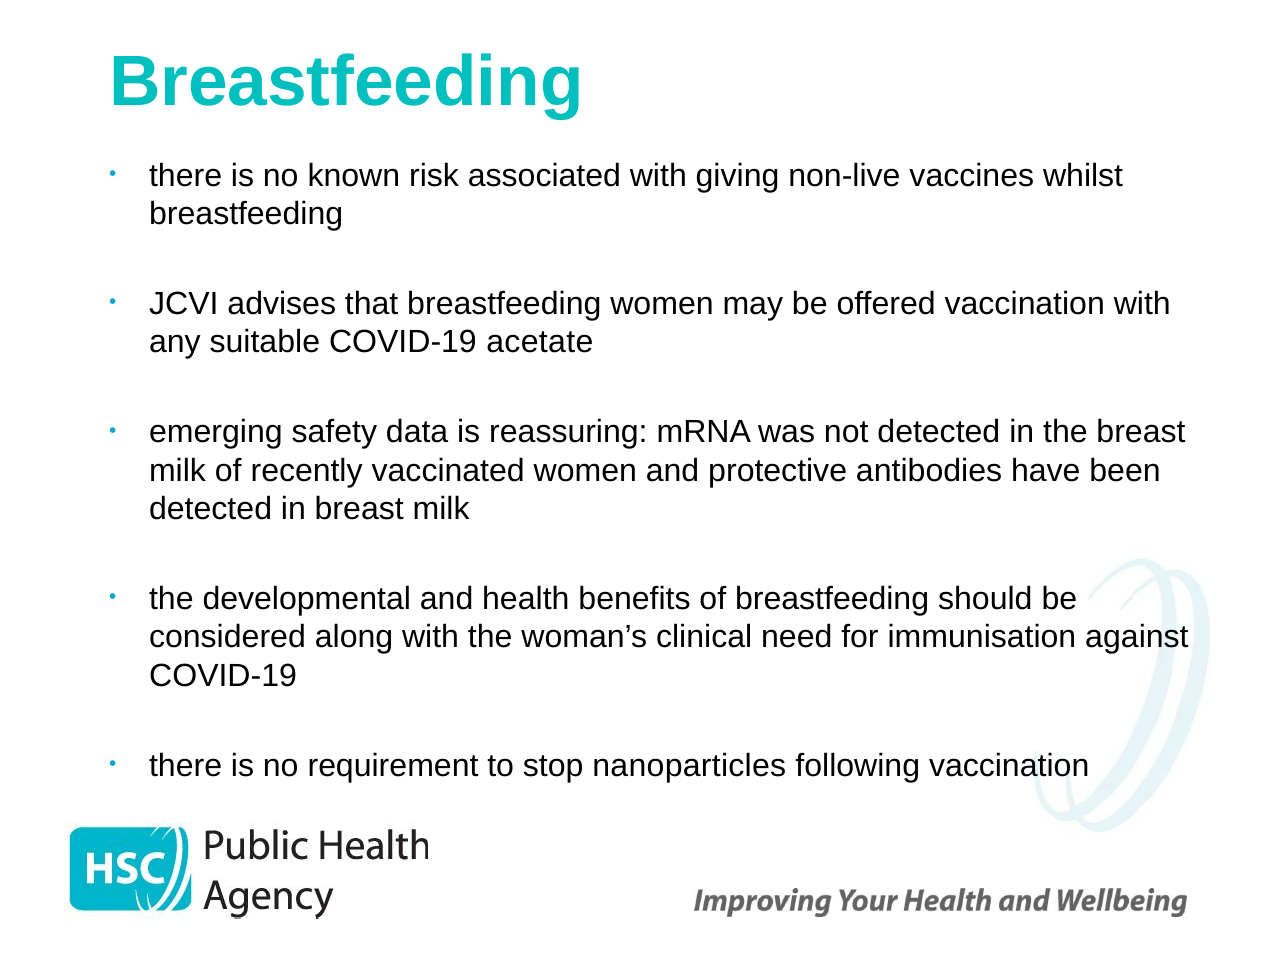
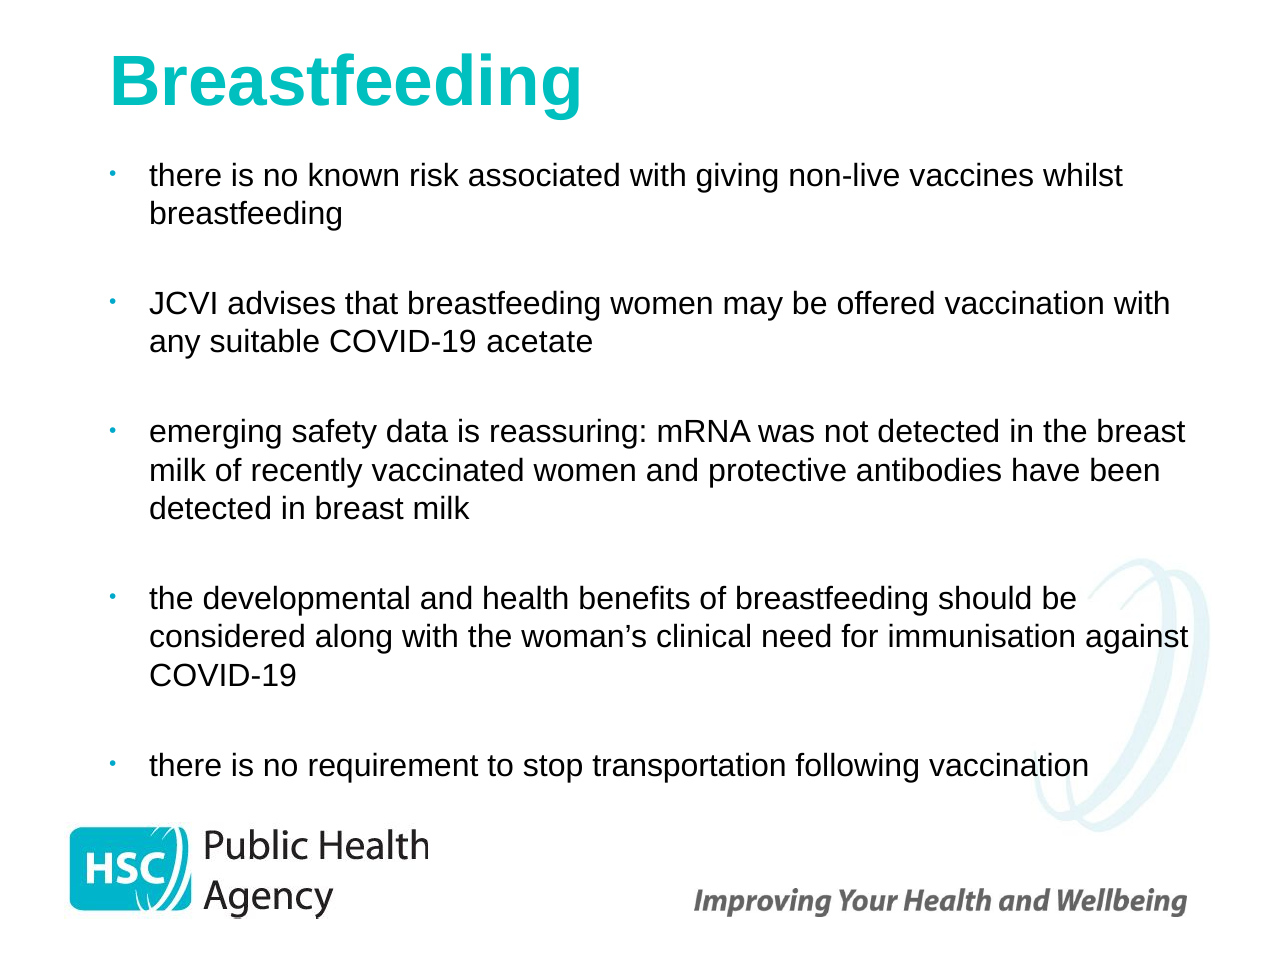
nanoparticles: nanoparticles -> transportation
